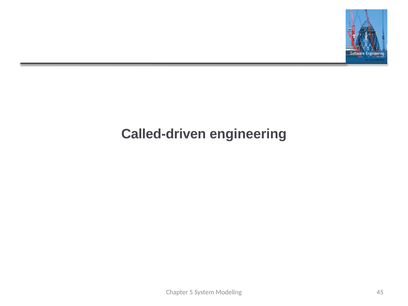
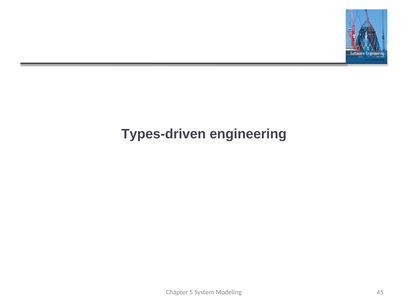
Called-driven: Called-driven -> Types-driven
